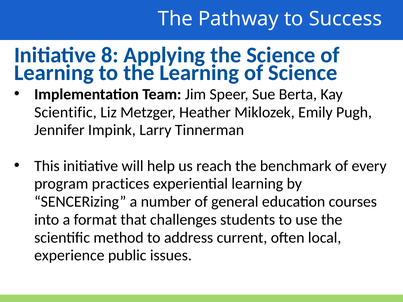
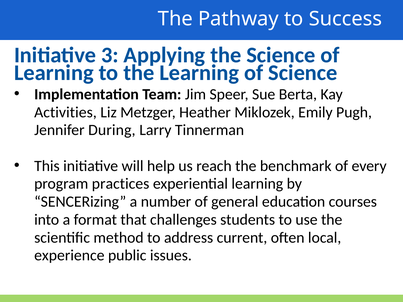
8: 8 -> 3
Scientific at (65, 112): Scientific -> Activities
Impink: Impink -> During
